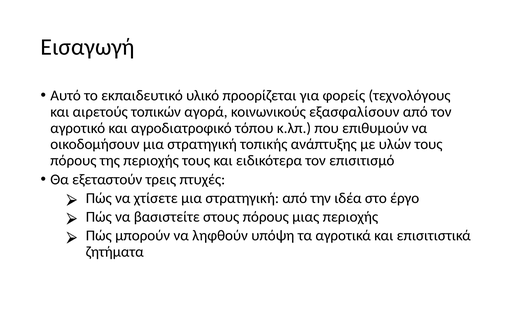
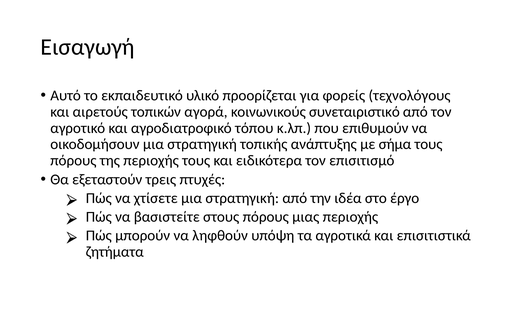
εξασφαλίσουν: εξασφαλίσουν -> συνεταιριστικό
υλών: υλών -> σήμα
